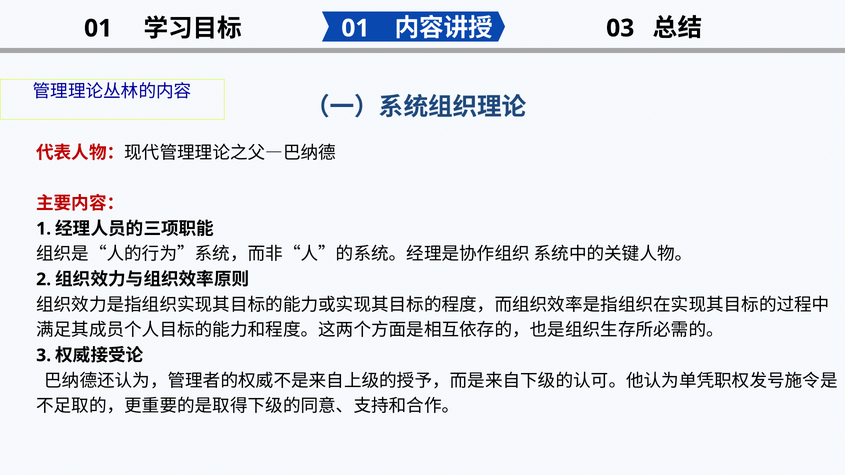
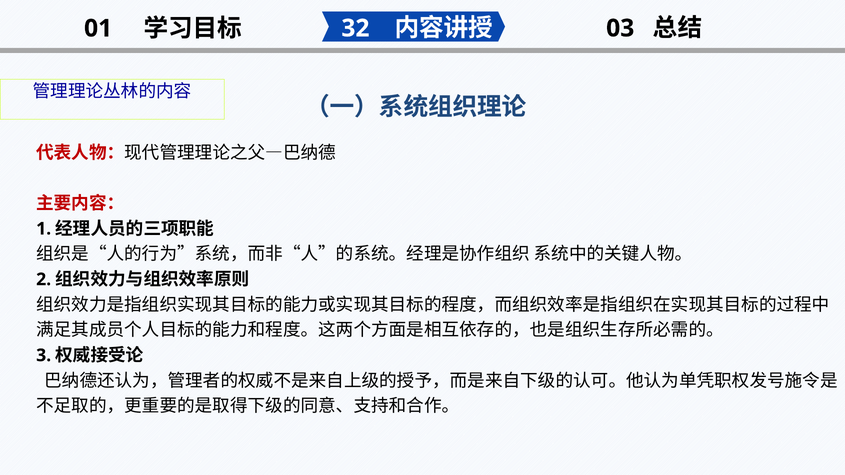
01 at (355, 28): 01 -> 32
